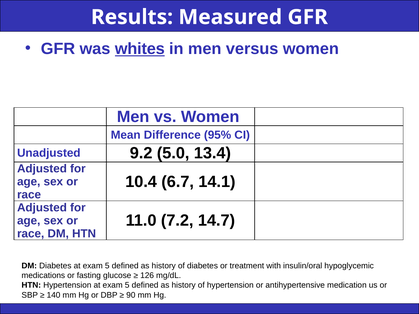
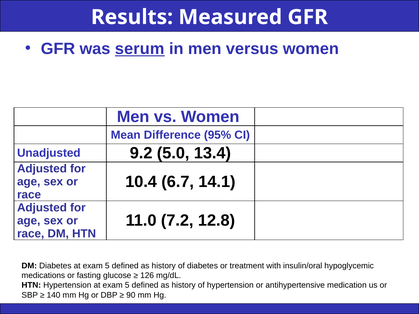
whites: whites -> serum
14.7: 14.7 -> 12.8
